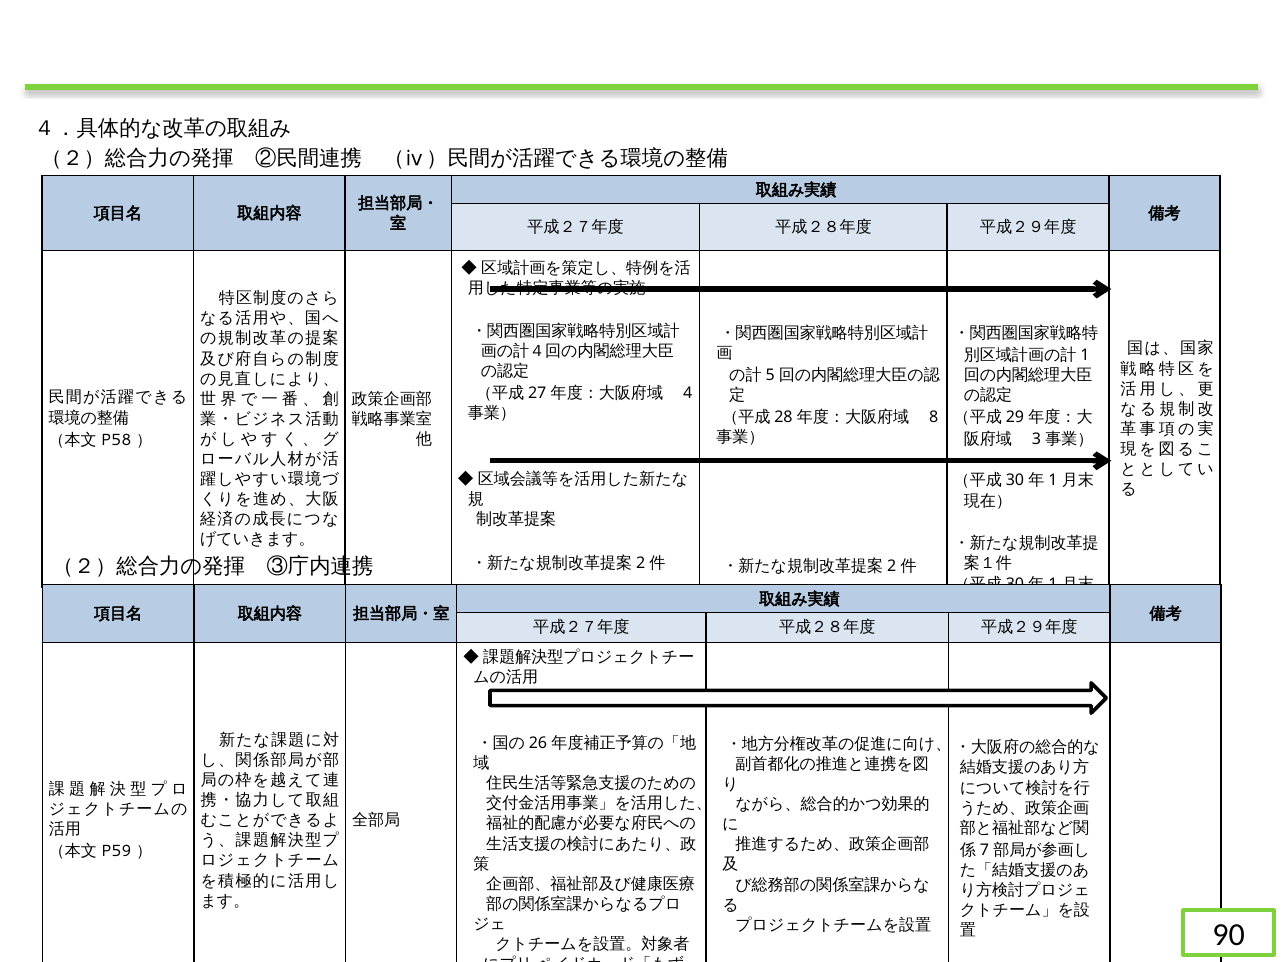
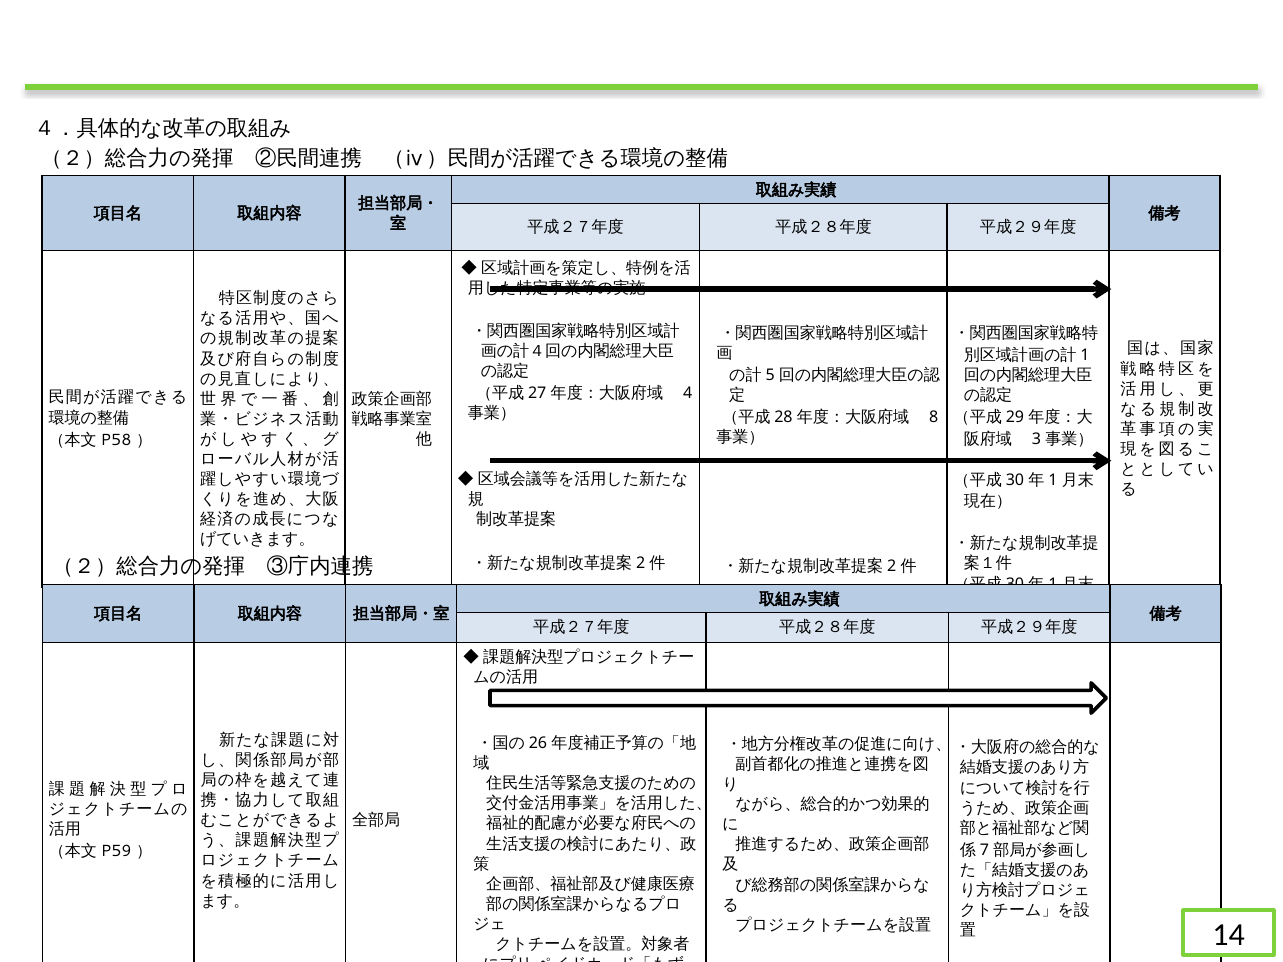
90: 90 -> 14
